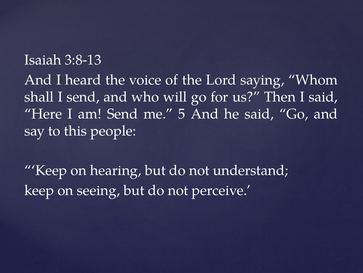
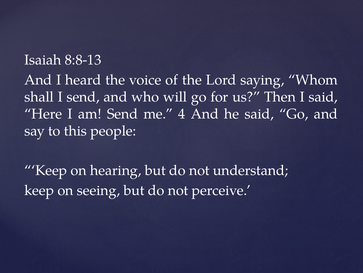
3:8-13: 3:8-13 -> 8:8-13
5: 5 -> 4
